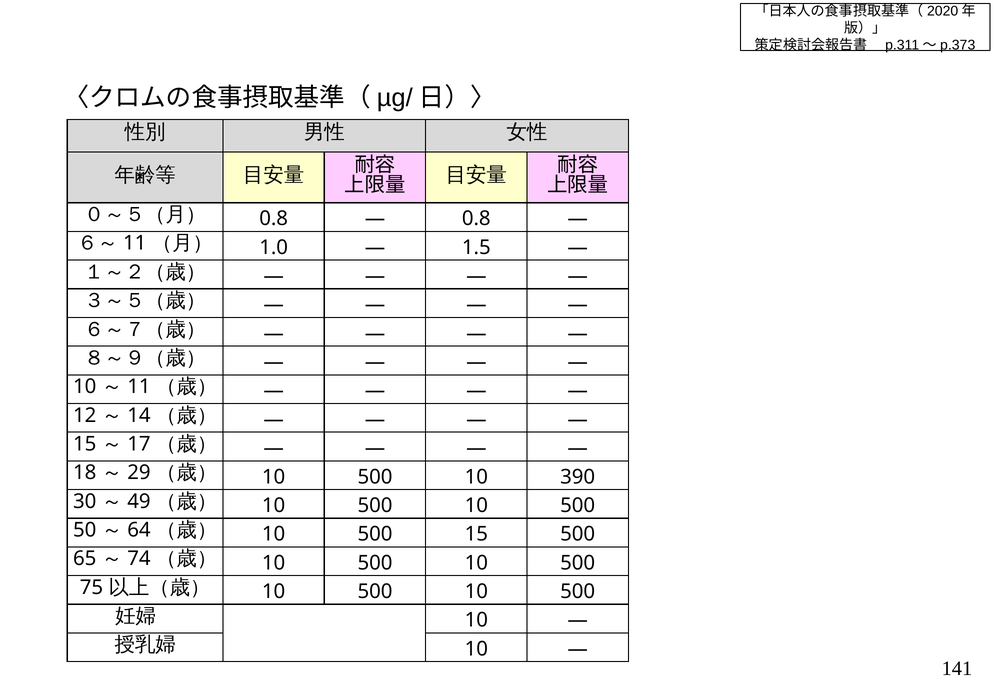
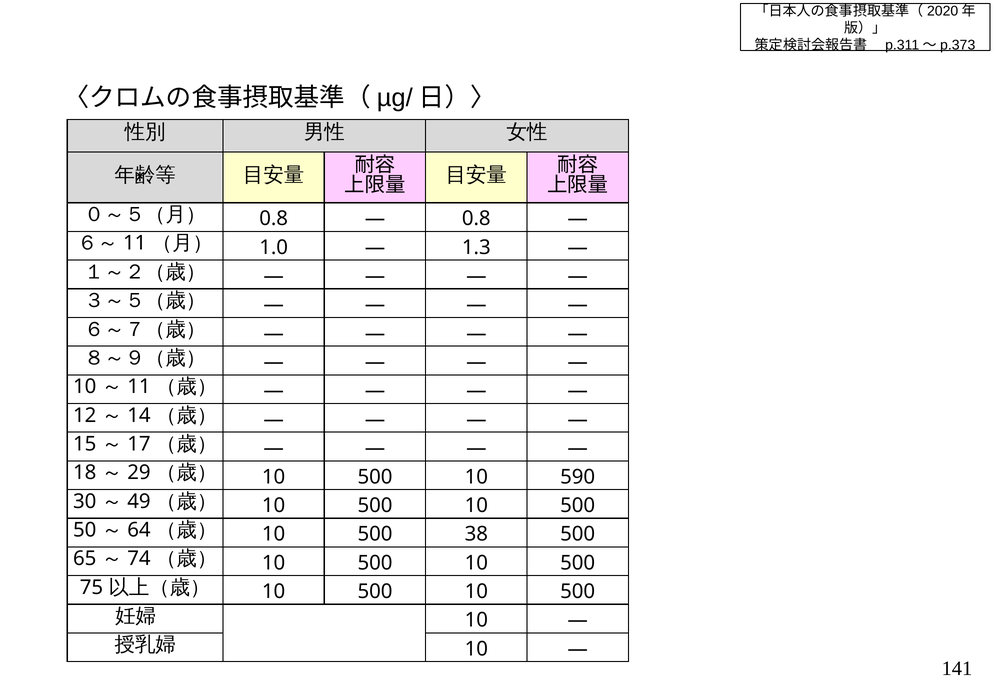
1.5: 1.5 -> 1.3
390: 390 -> 590
500 15: 15 -> 38
